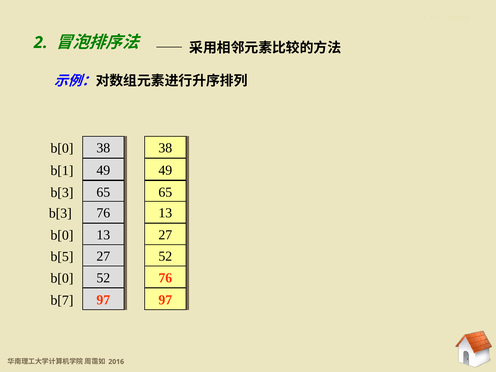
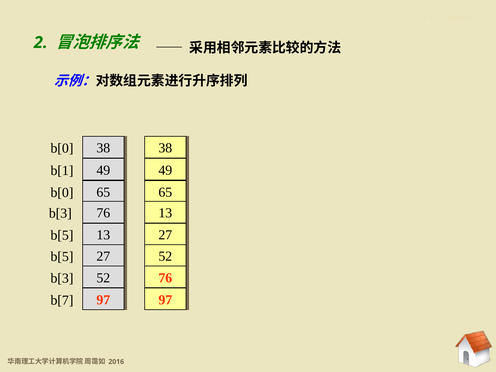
b[3 at (62, 193): b[3 -> b[0
b[0 at (62, 235): b[0 -> b[5
b[0 at (62, 278): b[0 -> b[3
